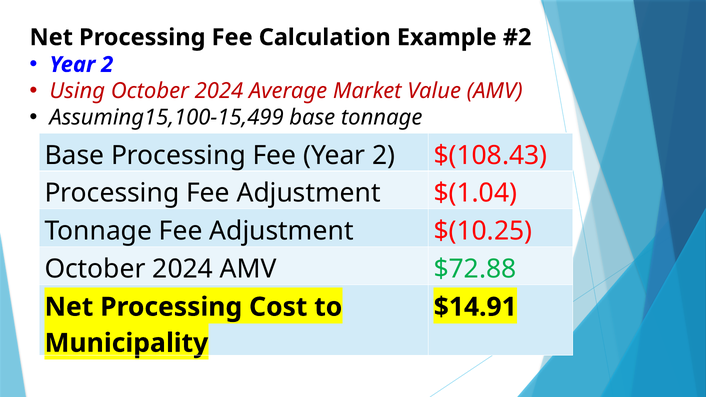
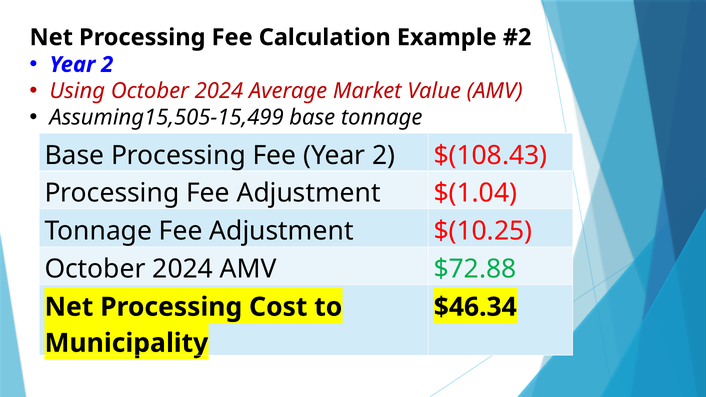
Assuming15,100-15,499: Assuming15,100-15,499 -> Assuming15,505-15,499
$14.91: $14.91 -> $46.34
